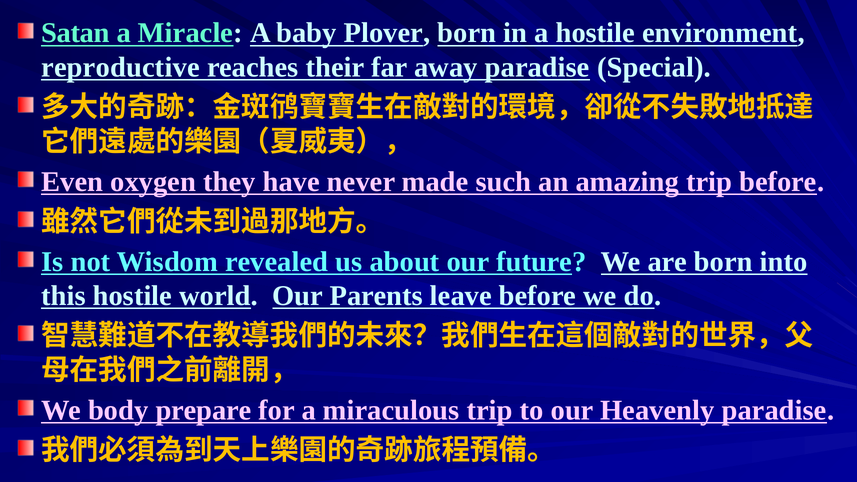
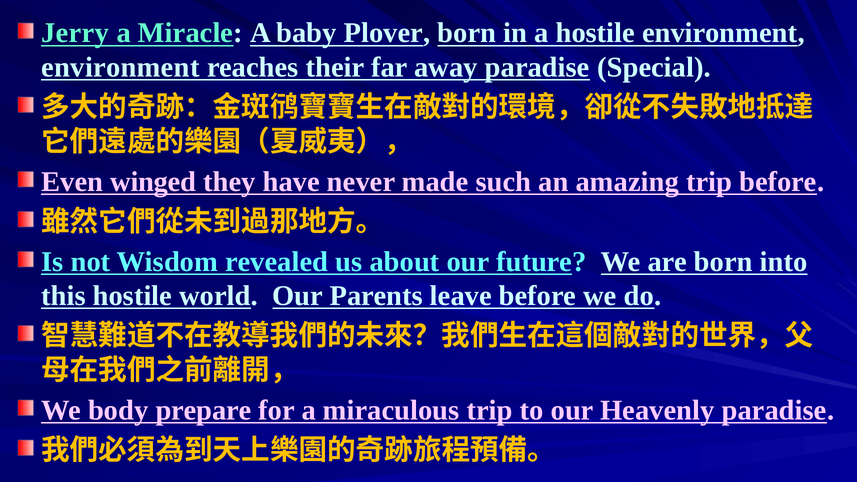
Satan: Satan -> Jerry
reproductive at (121, 67): reproductive -> environment
oxygen: oxygen -> winged
